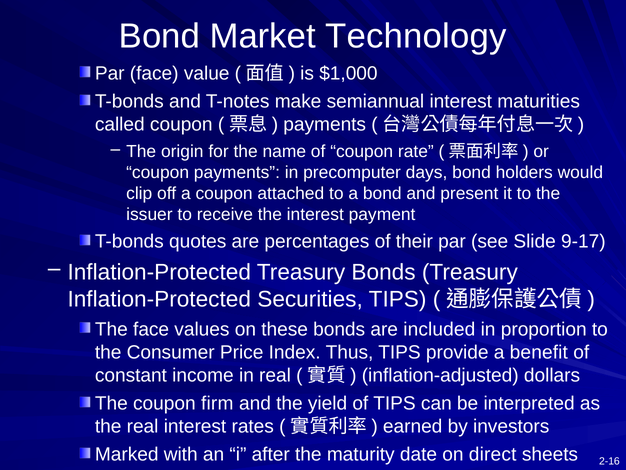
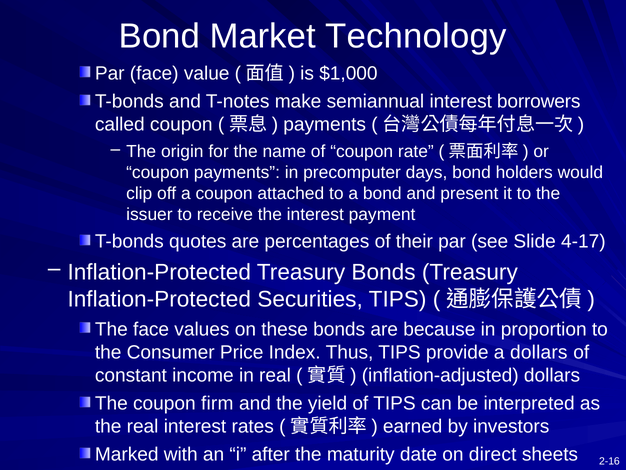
maturities: maturities -> borrowers
9-17: 9-17 -> 4-17
included: included -> because
a benefit: benefit -> dollars
